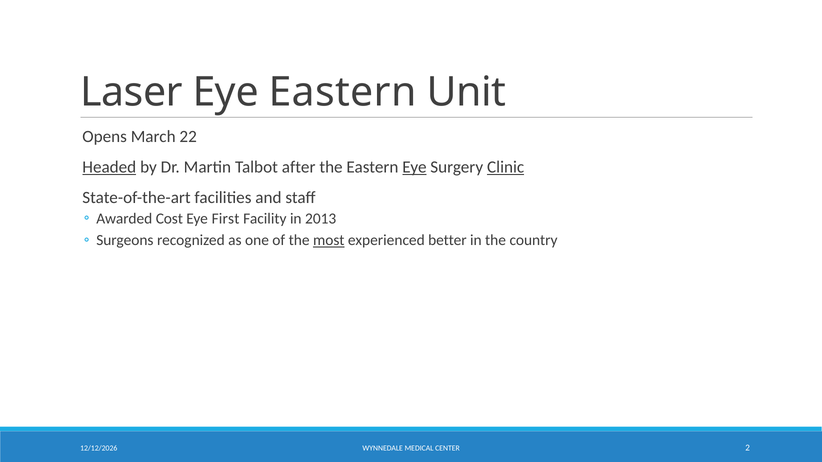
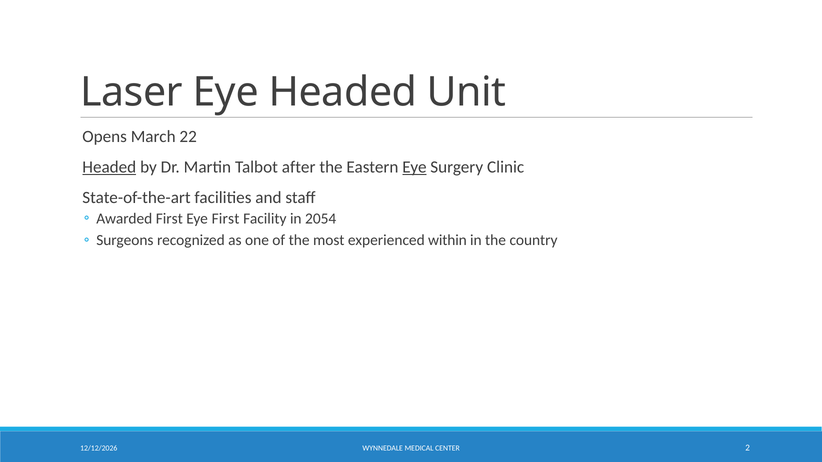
Eye Eastern: Eastern -> Headed
Clinic underline: present -> none
Awarded Cost: Cost -> First
2013: 2013 -> 2054
most underline: present -> none
better: better -> within
